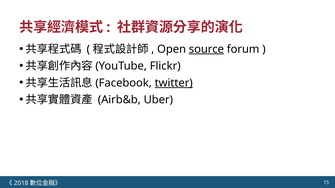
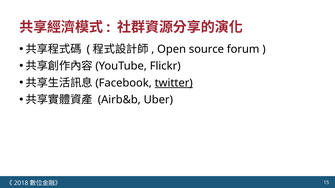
source underline: present -> none
